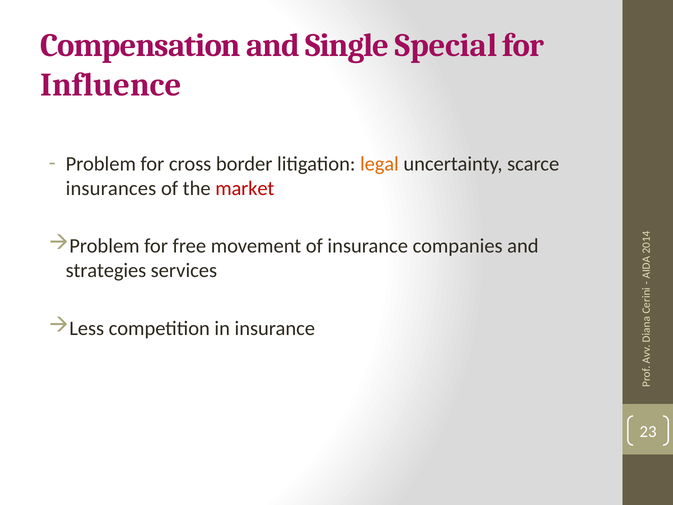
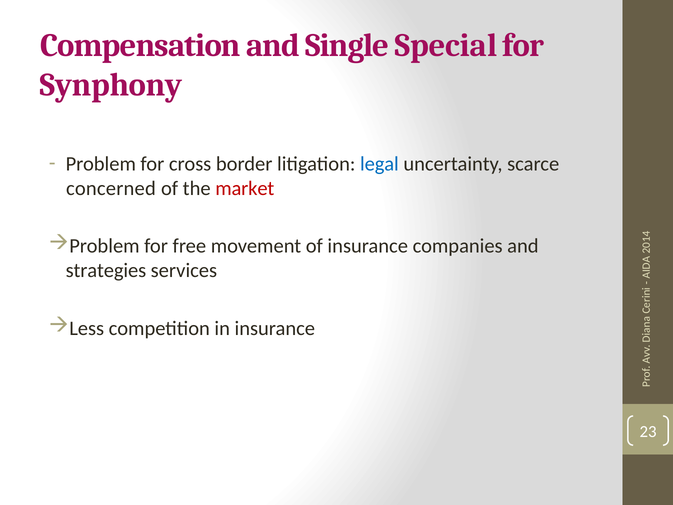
Influence: Influence -> Synphony
legal colour: orange -> blue
insurances: insurances -> concerned
